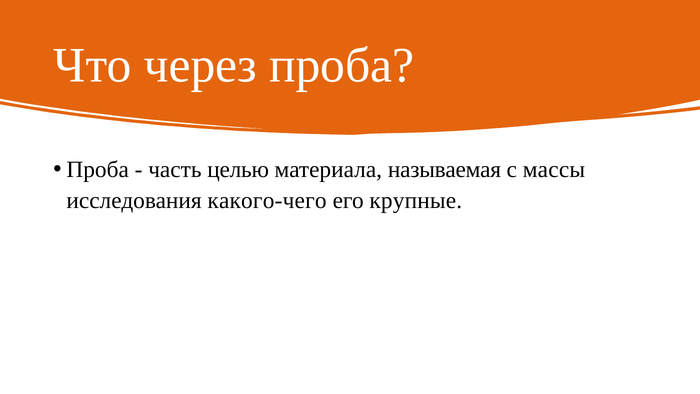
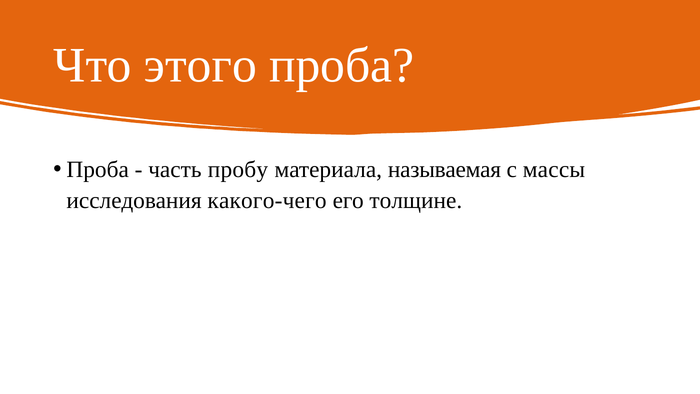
через: через -> этого
целью: целью -> пробу
крупные: крупные -> толщине
